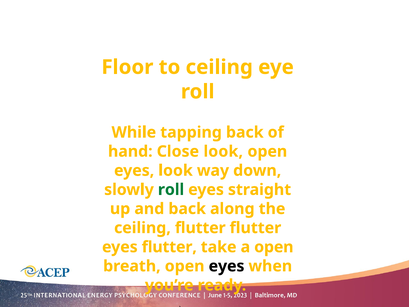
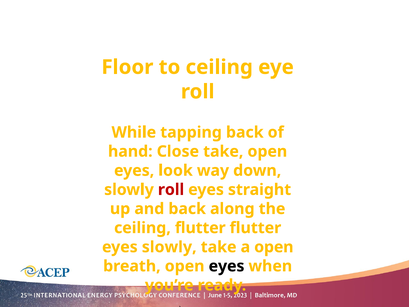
Close look: look -> take
roll at (171, 190) colour: green -> red
eyes flutter: flutter -> slowly
